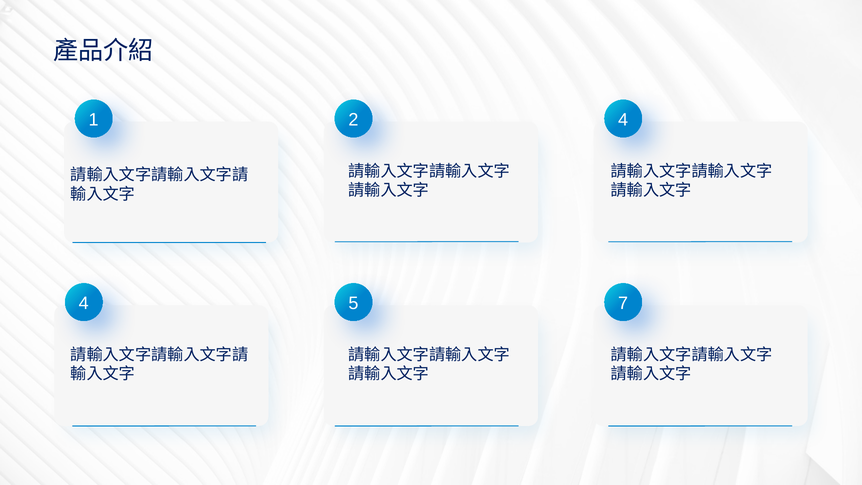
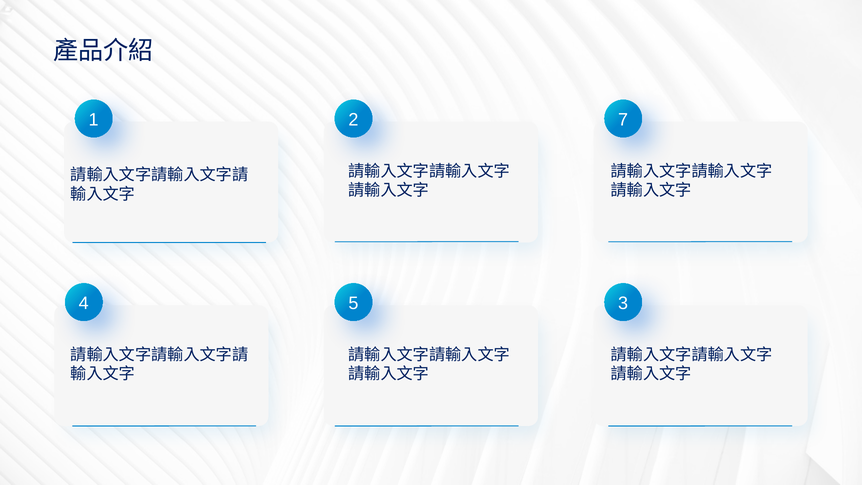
2 4: 4 -> 7
7: 7 -> 3
